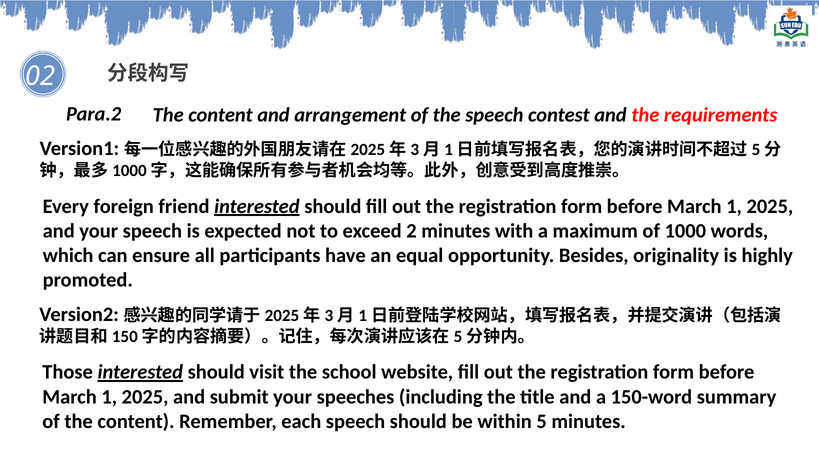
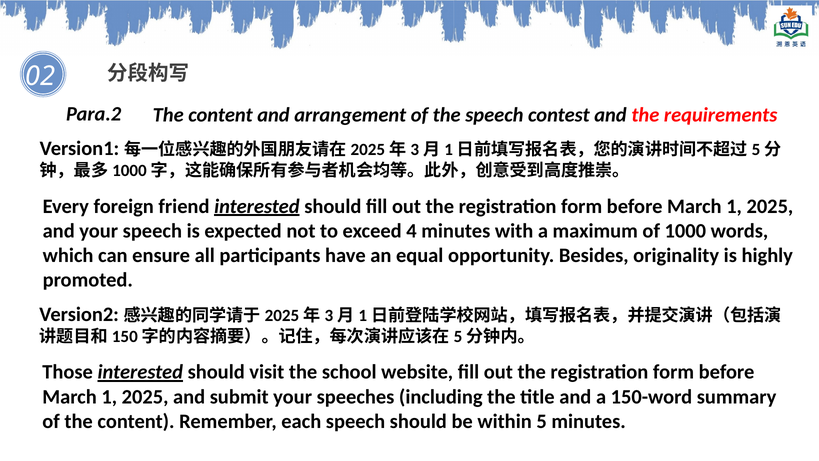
2: 2 -> 4
